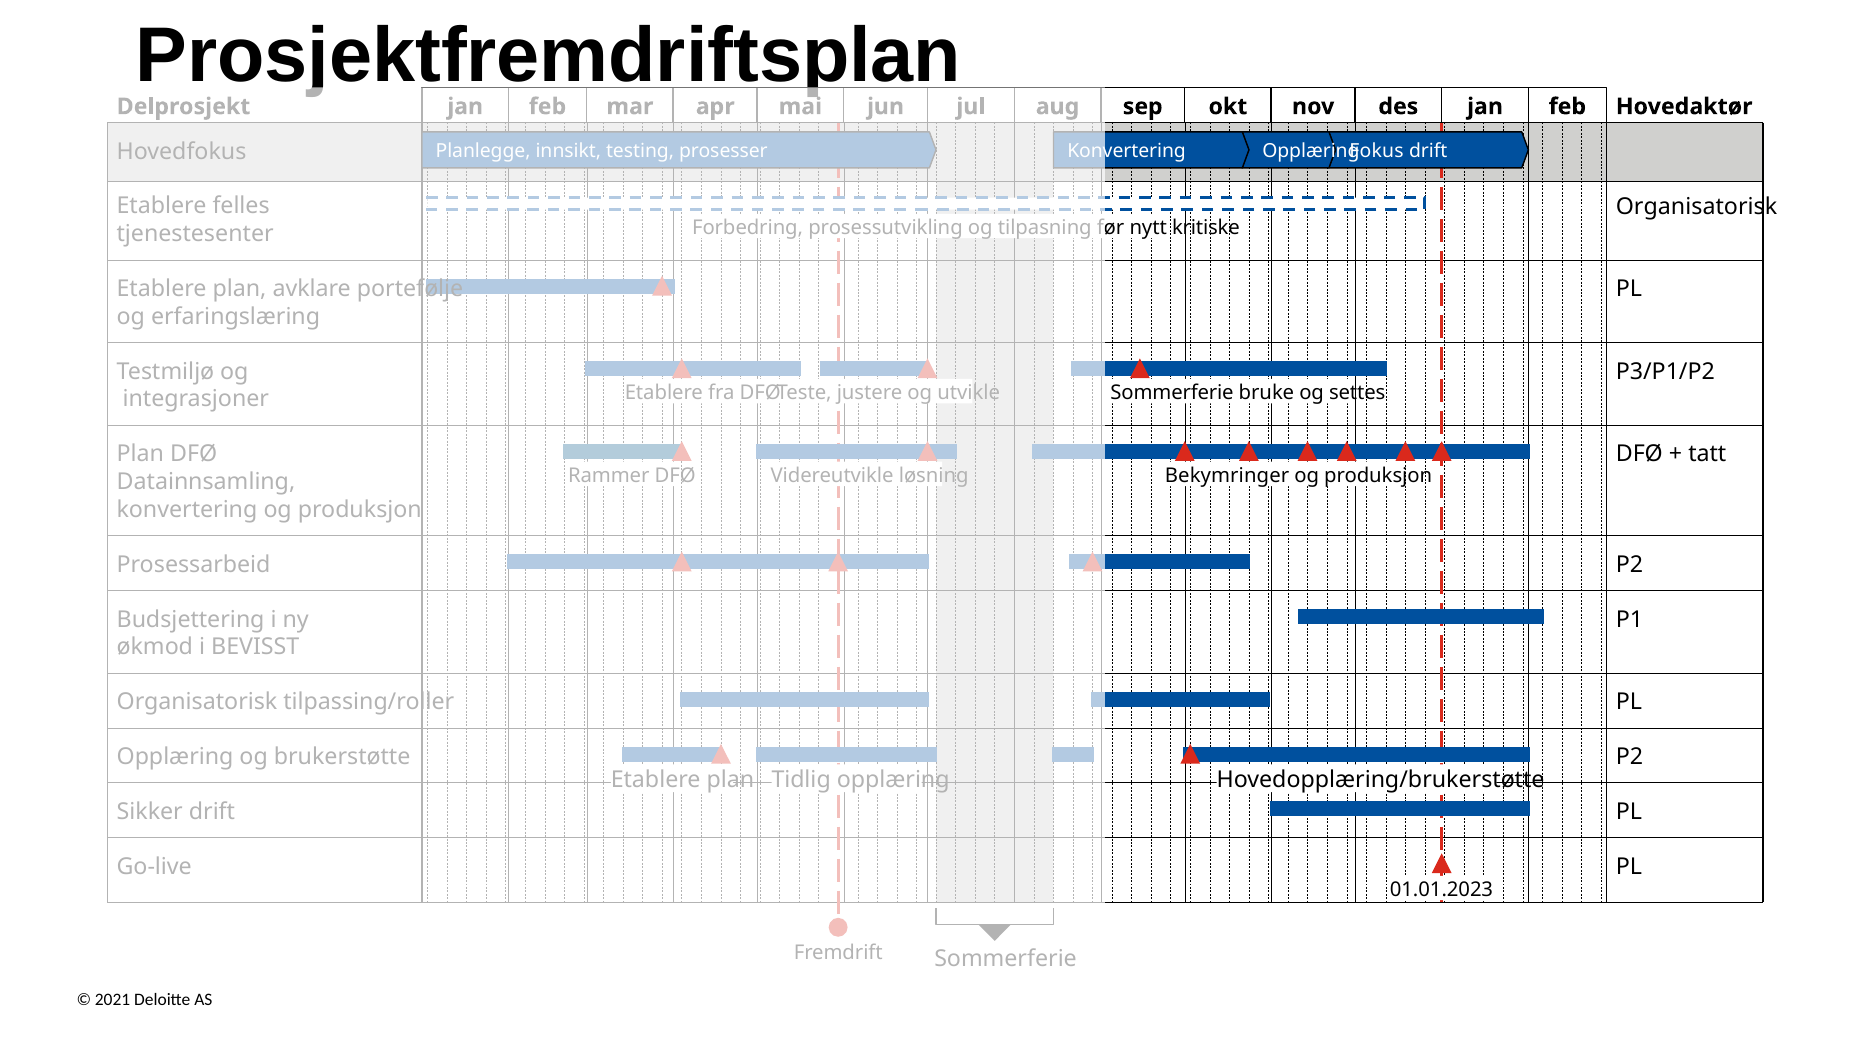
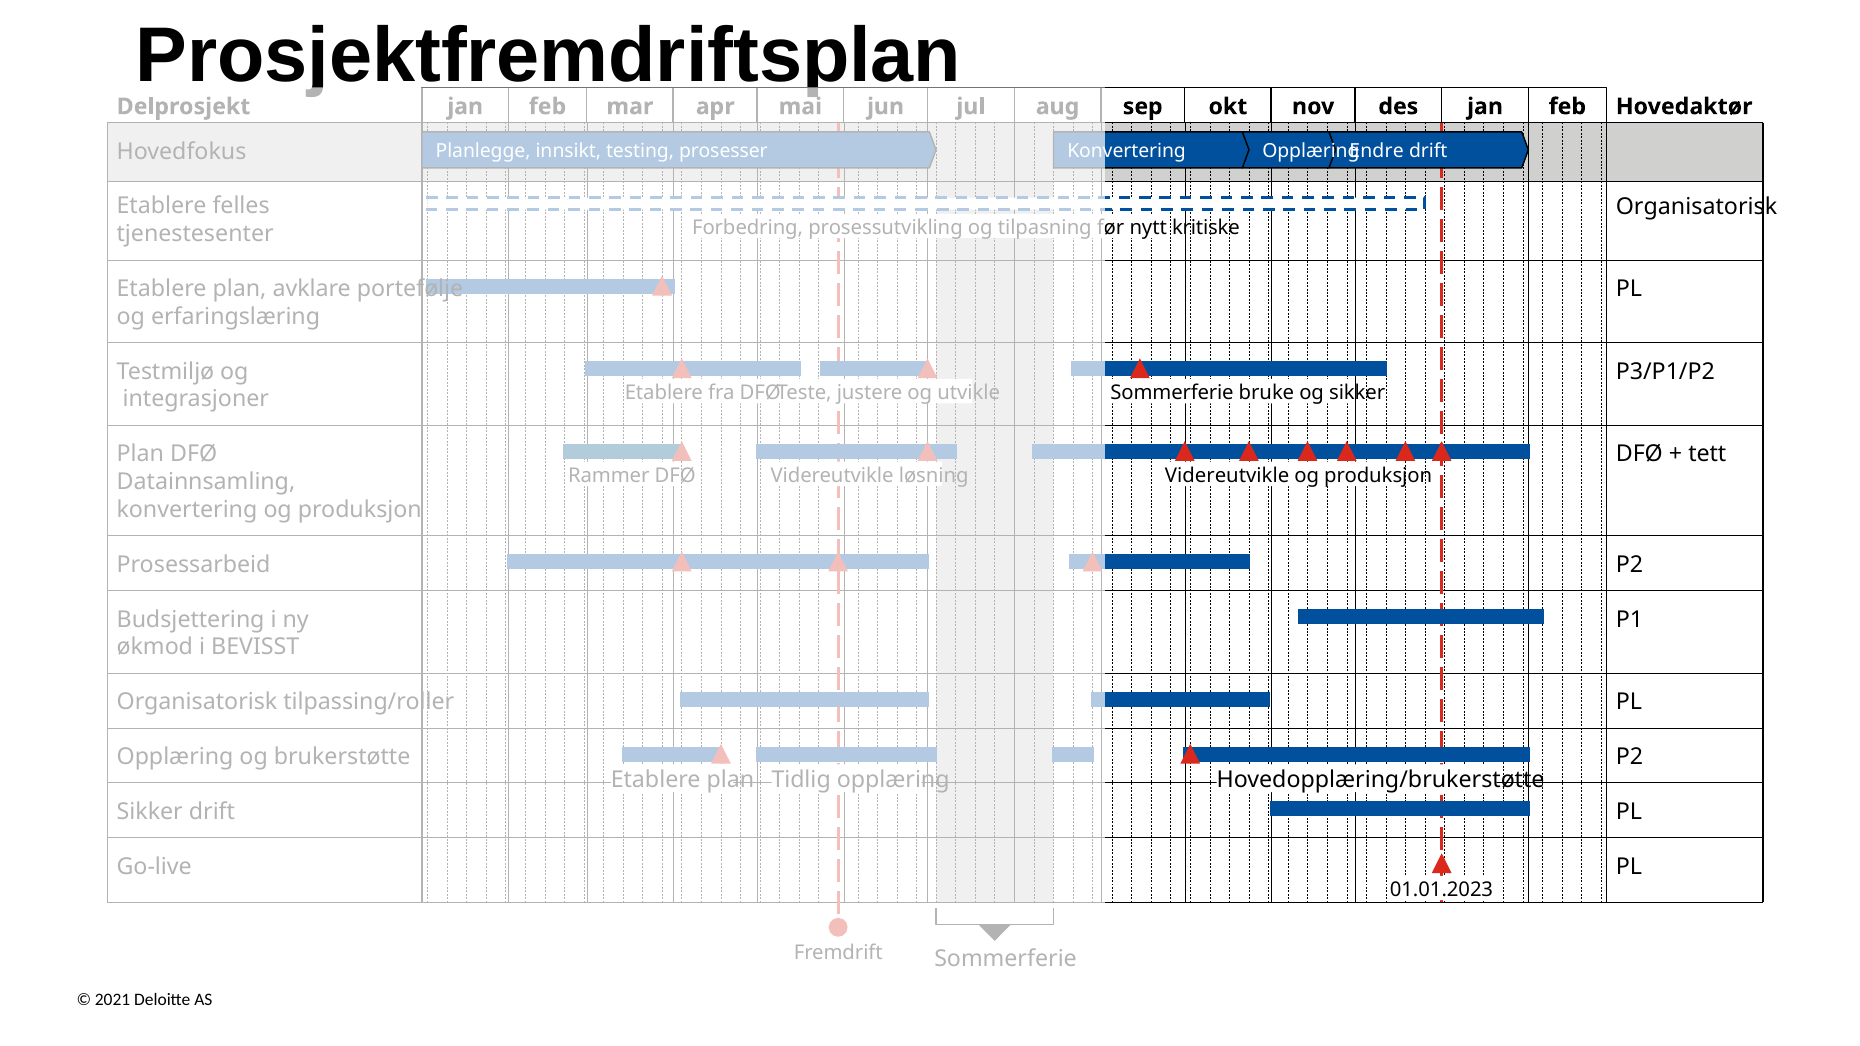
Fokus: Fokus -> Endre
og settes: settes -> sikker
tatt: tatt -> tett
Bekymringer at (1227, 475): Bekymringer -> Videreutvikle
